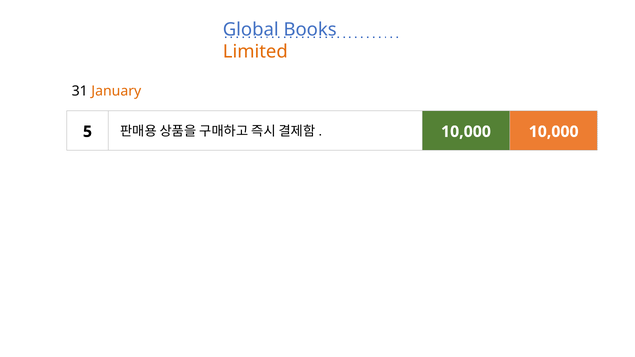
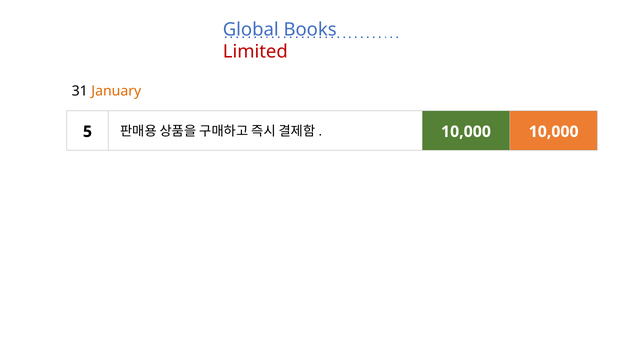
Limited colour: orange -> red
